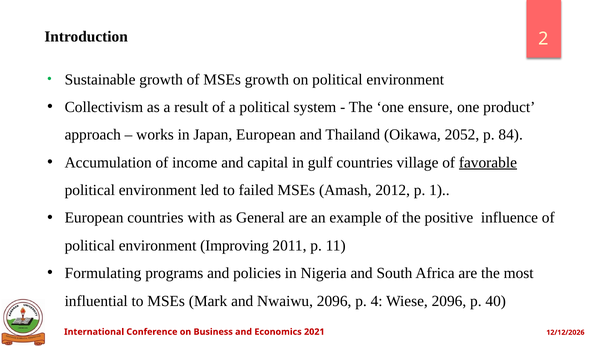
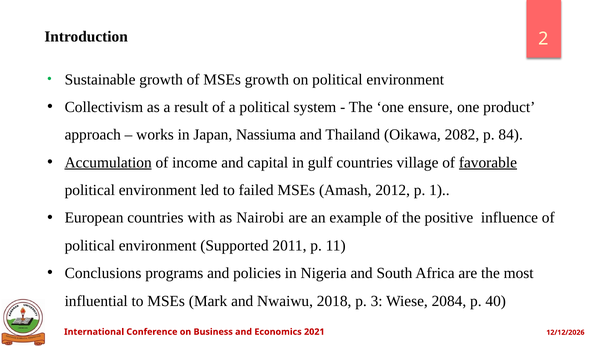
Japan European: European -> Nassiuma
2052: 2052 -> 2082
Accumulation underline: none -> present
General: General -> Nairobi
Improving: Improving -> Supported
Formulating: Formulating -> Conclusions
Nwaiwu 2096: 2096 -> 2018
4: 4 -> 3
Wiese 2096: 2096 -> 2084
